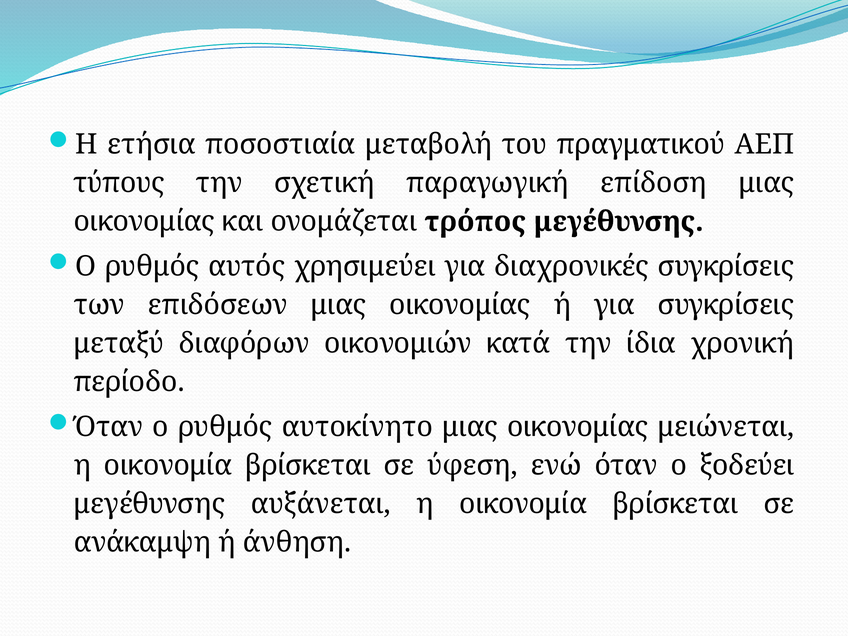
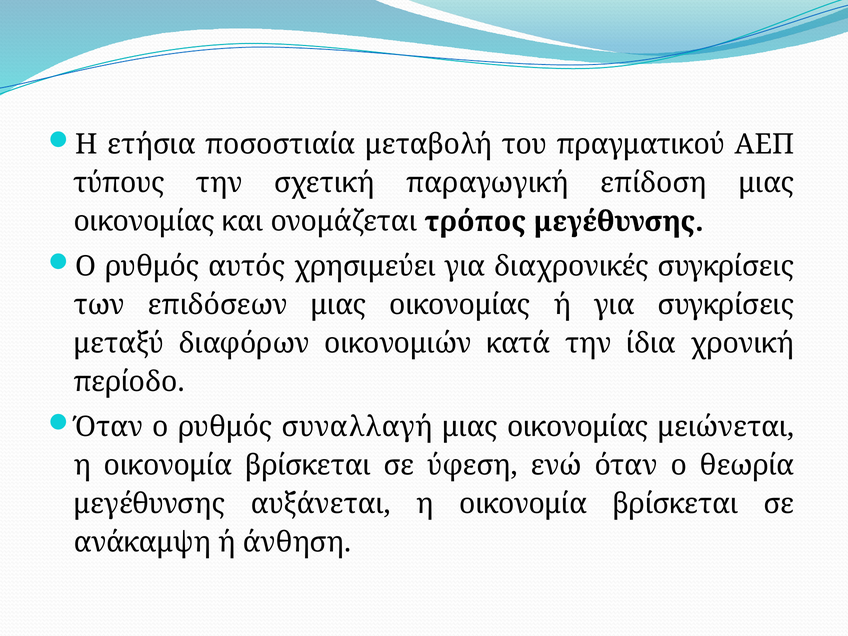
αυτοκίνητο: αυτοκίνητο -> συναλλαγή
ξοδεύει: ξοδεύει -> θεωρία
